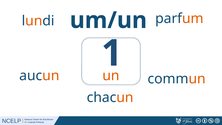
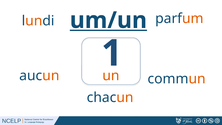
um/un underline: none -> present
